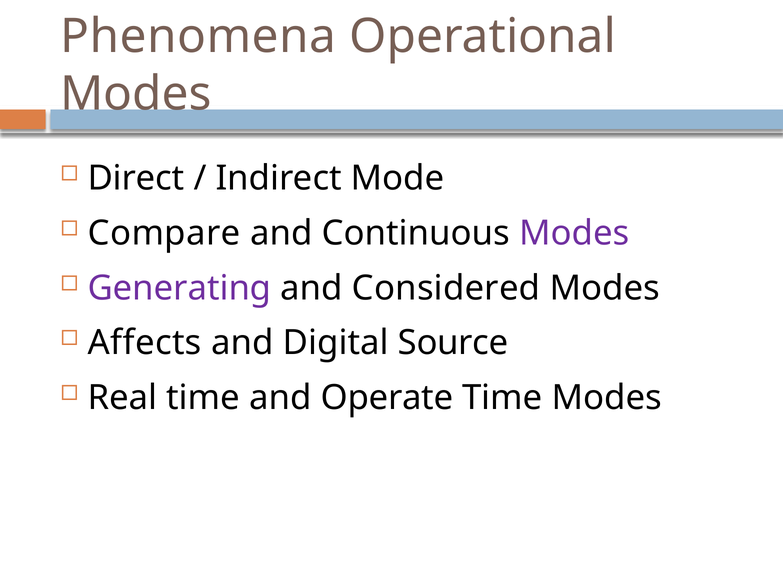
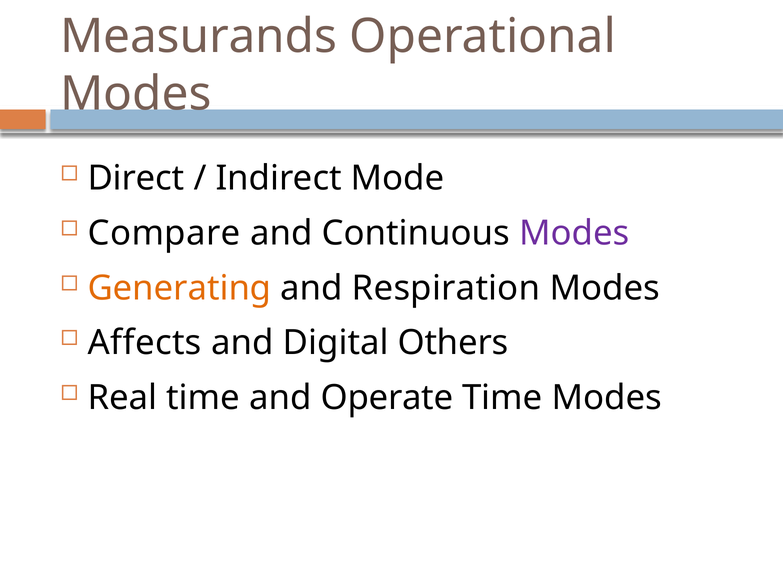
Phenomena: Phenomena -> Measurands
Generating colour: purple -> orange
Considered: Considered -> Respiration
Source: Source -> Others
